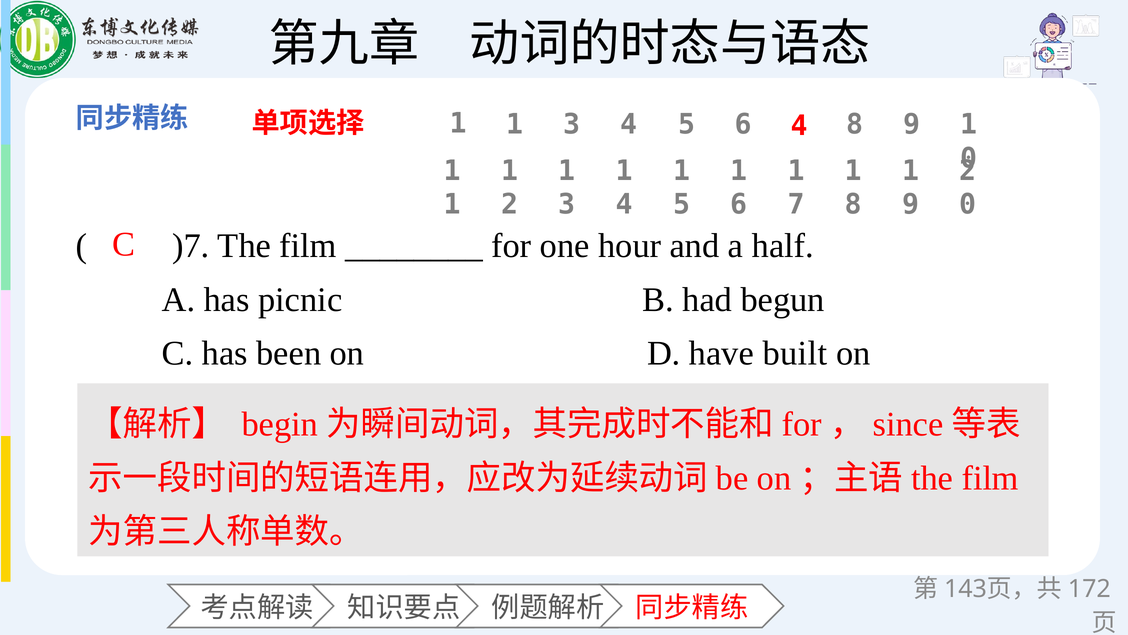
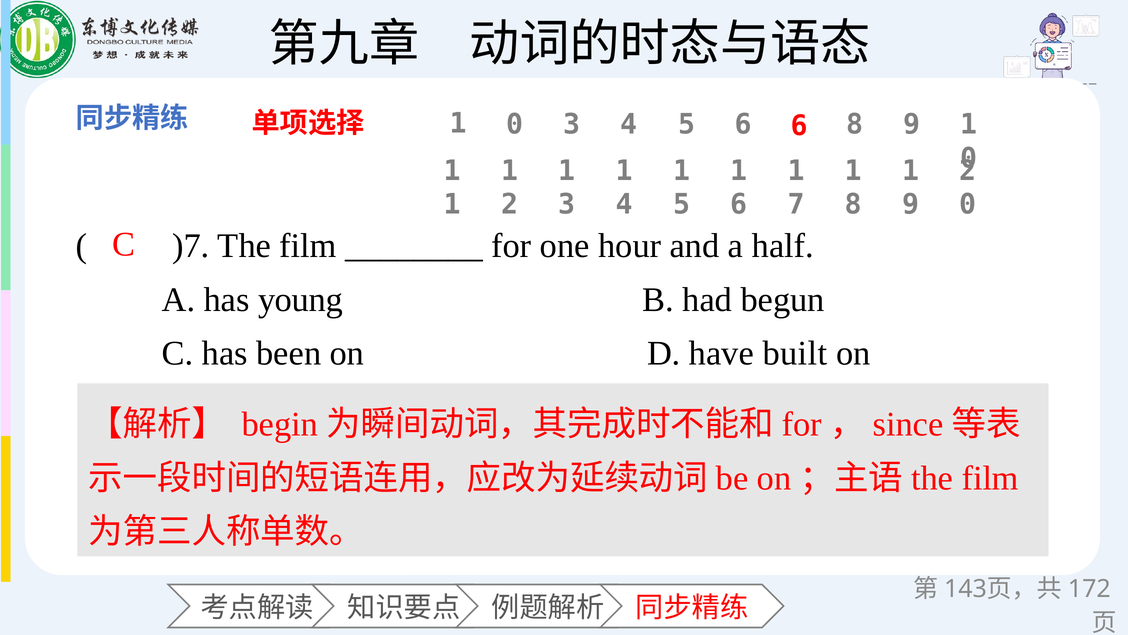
1 at (515, 125): 1 -> 0
6 4: 4 -> 6
picnic: picnic -> young
